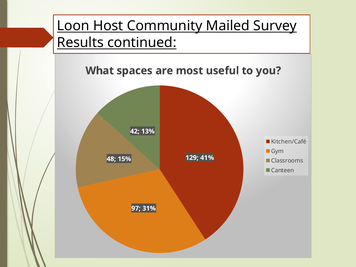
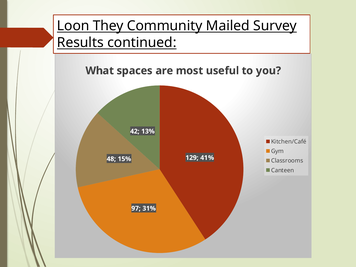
Host: Host -> They
